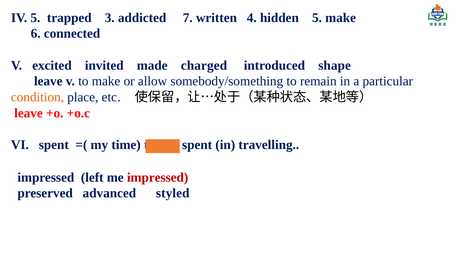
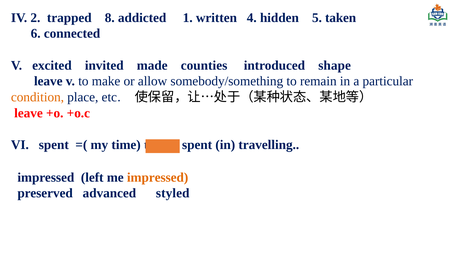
IV 5: 5 -> 2
3: 3 -> 8
7: 7 -> 1
5 make: make -> taken
charged: charged -> counties
impressed at (158, 177) colour: red -> orange
